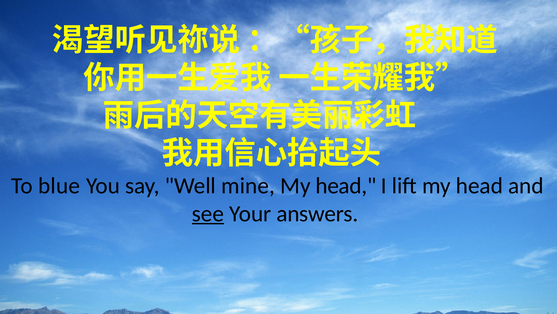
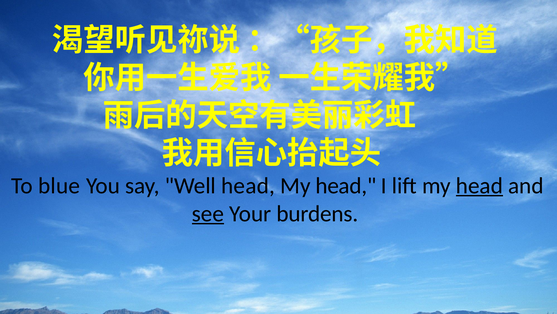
Well mine: mine -> head
head at (479, 185) underline: none -> present
answers: answers -> burdens
